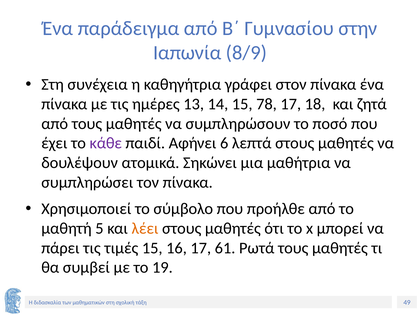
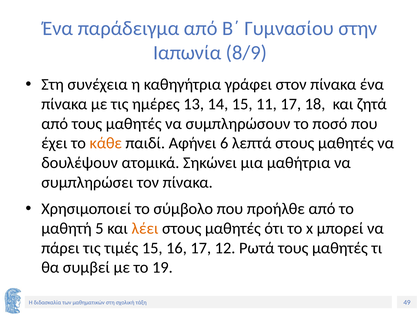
78: 78 -> 11
κάθε colour: purple -> orange
61: 61 -> 12
